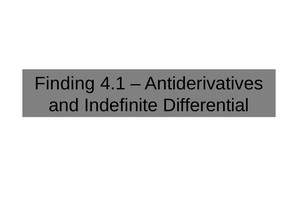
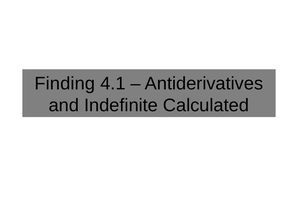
Differential: Differential -> Calculated
